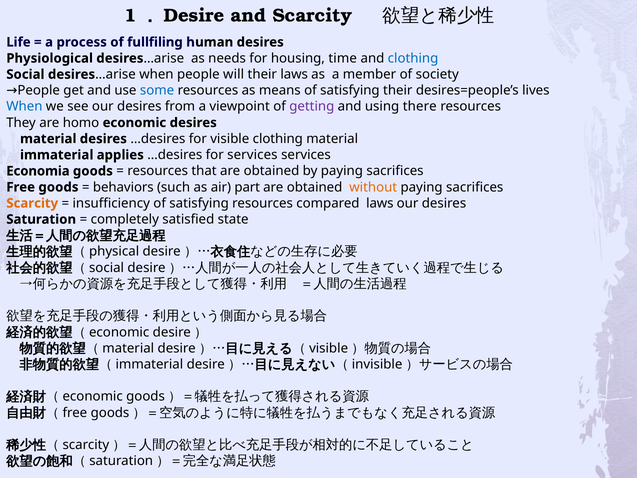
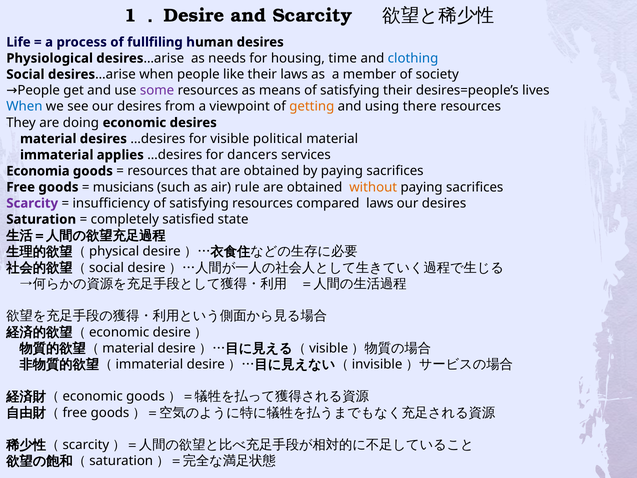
will: will -> like
some colour: blue -> purple
getting colour: purple -> orange
homo: homo -> doing
visible clothing: clothing -> political
for services: services -> dancers
behaviors: behaviors -> musicians
part: part -> rule
Scarcity at (32, 203) colour: orange -> purple
